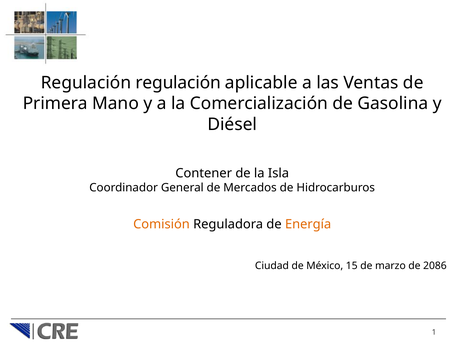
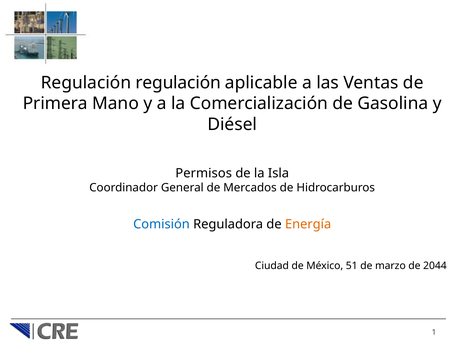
Contener: Contener -> Permisos
Comisión colour: orange -> blue
15: 15 -> 51
2086: 2086 -> 2044
